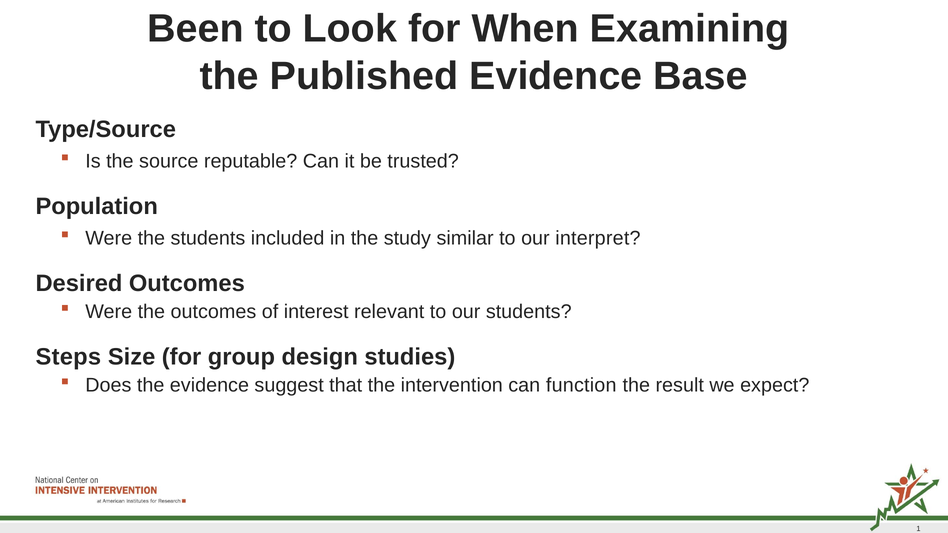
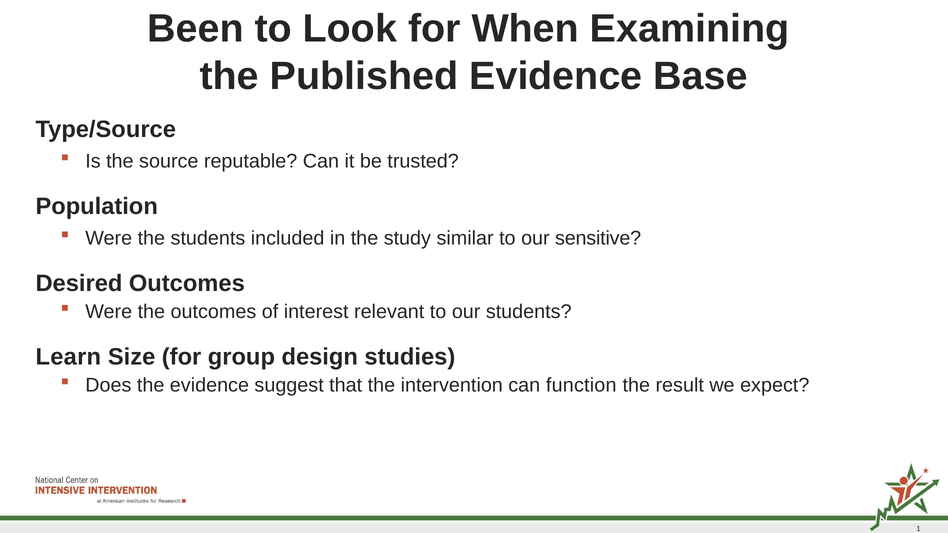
interpret: interpret -> sensitive
Steps: Steps -> Learn
